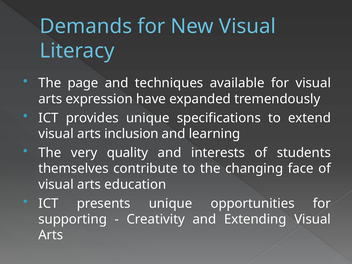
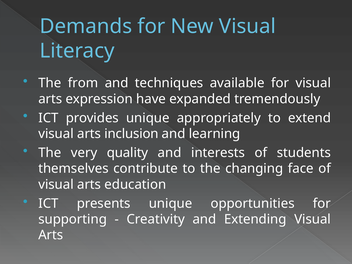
page: page -> from
specifications: specifications -> appropriately
